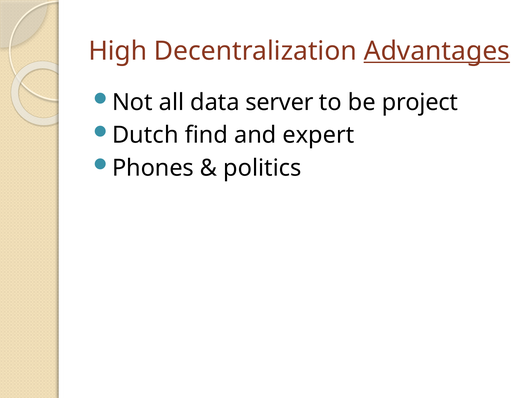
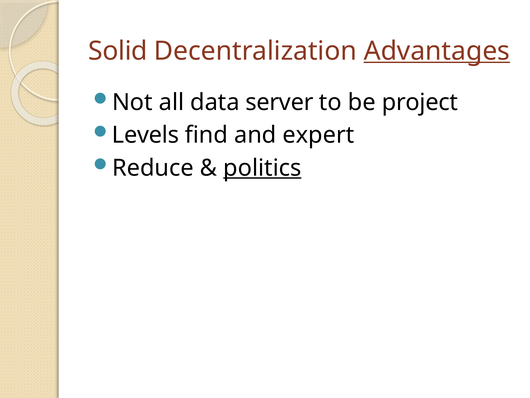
High: High -> Solid
Dutch: Dutch -> Levels
Phones: Phones -> Reduce
politics underline: none -> present
